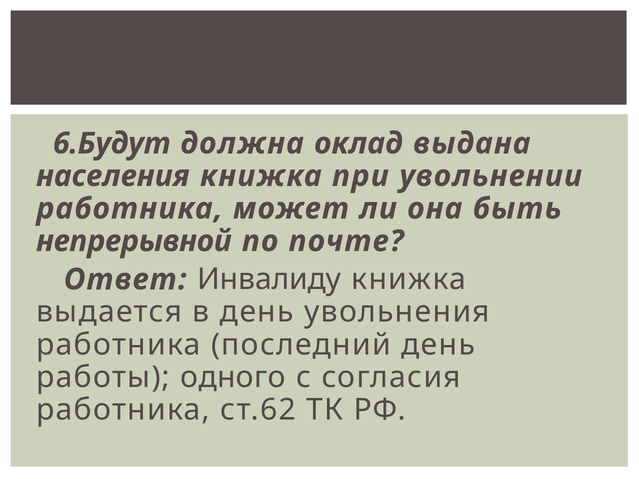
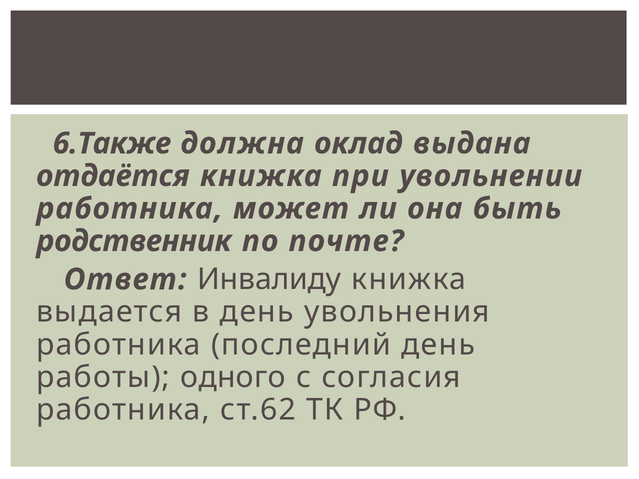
6.Будут: 6.Будут -> 6.Также
населения: населения -> отдаётся
непрерывной: непрерывной -> родственник
